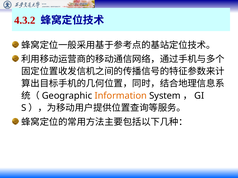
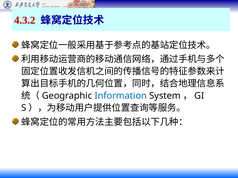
Information colour: orange -> blue
